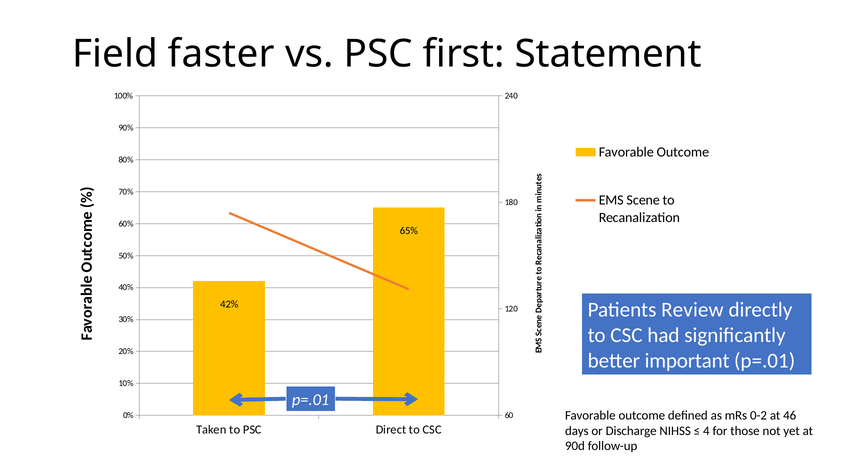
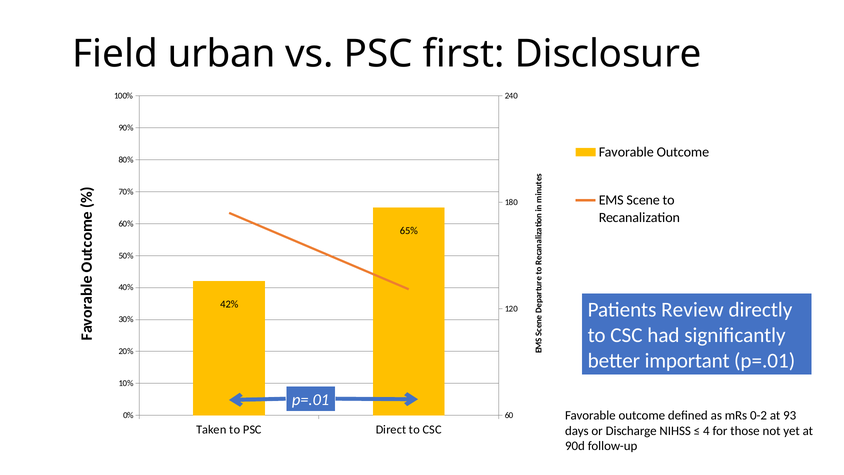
faster: faster -> urban
Statement: Statement -> Disclosure
46: 46 -> 93
